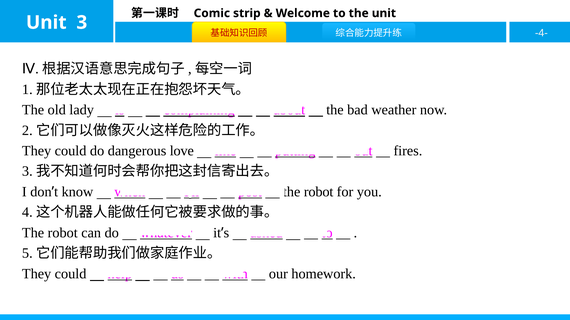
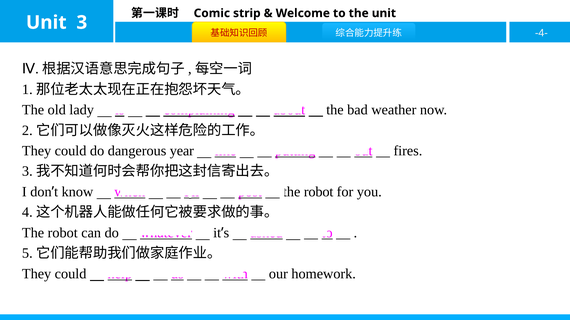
love: love -> year
